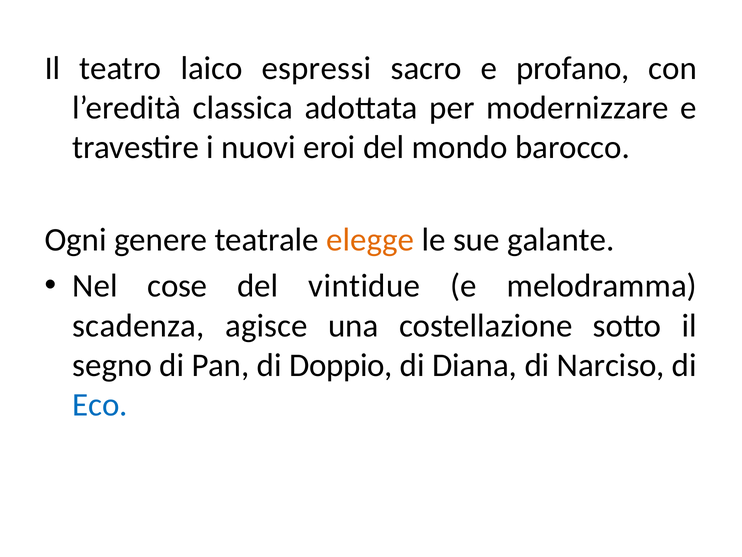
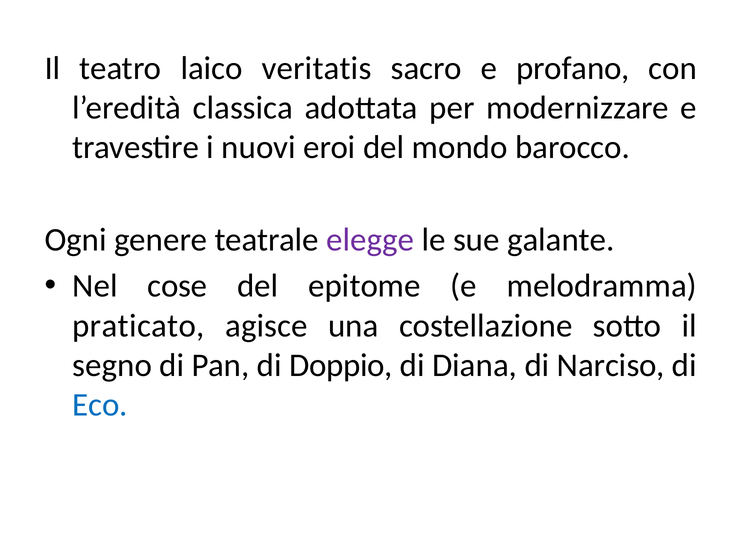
espressi: espressi -> veritatis
elegge colour: orange -> purple
vintidue: vintidue -> epitome
scadenza: scadenza -> praticato
